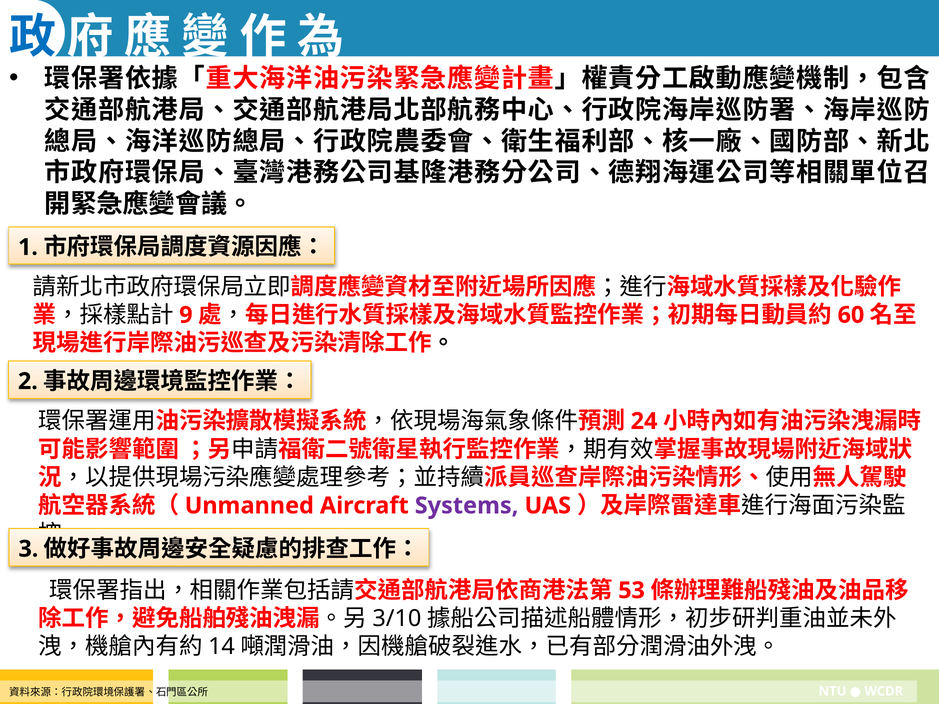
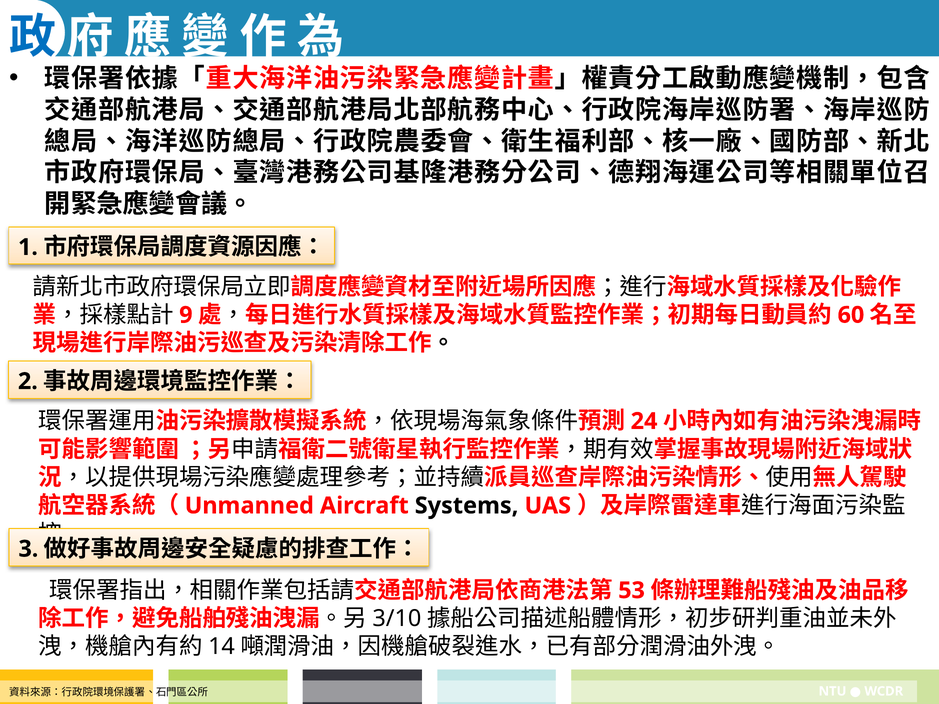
Systems colour: purple -> black
